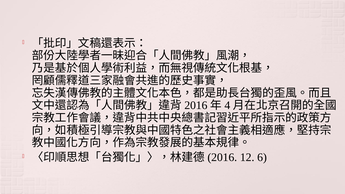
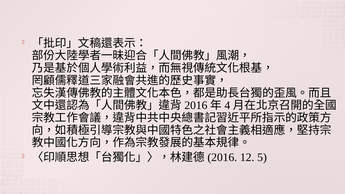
6: 6 -> 5
